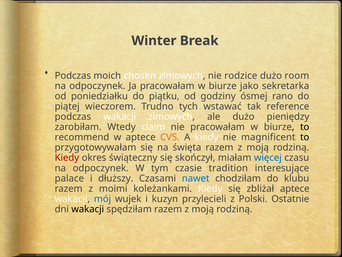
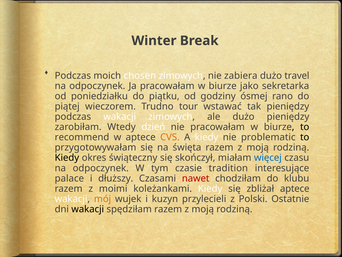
rodzice: rodzice -> zabiera
room: room -> travel
tych: tych -> tour
tak reference: reference -> pieniędzy
claim: claim -> dzień
magnificent: magnificent -> problematic
Kiedy at (67, 158) colour: red -> black
nawet colour: blue -> red
mój colour: blue -> orange
